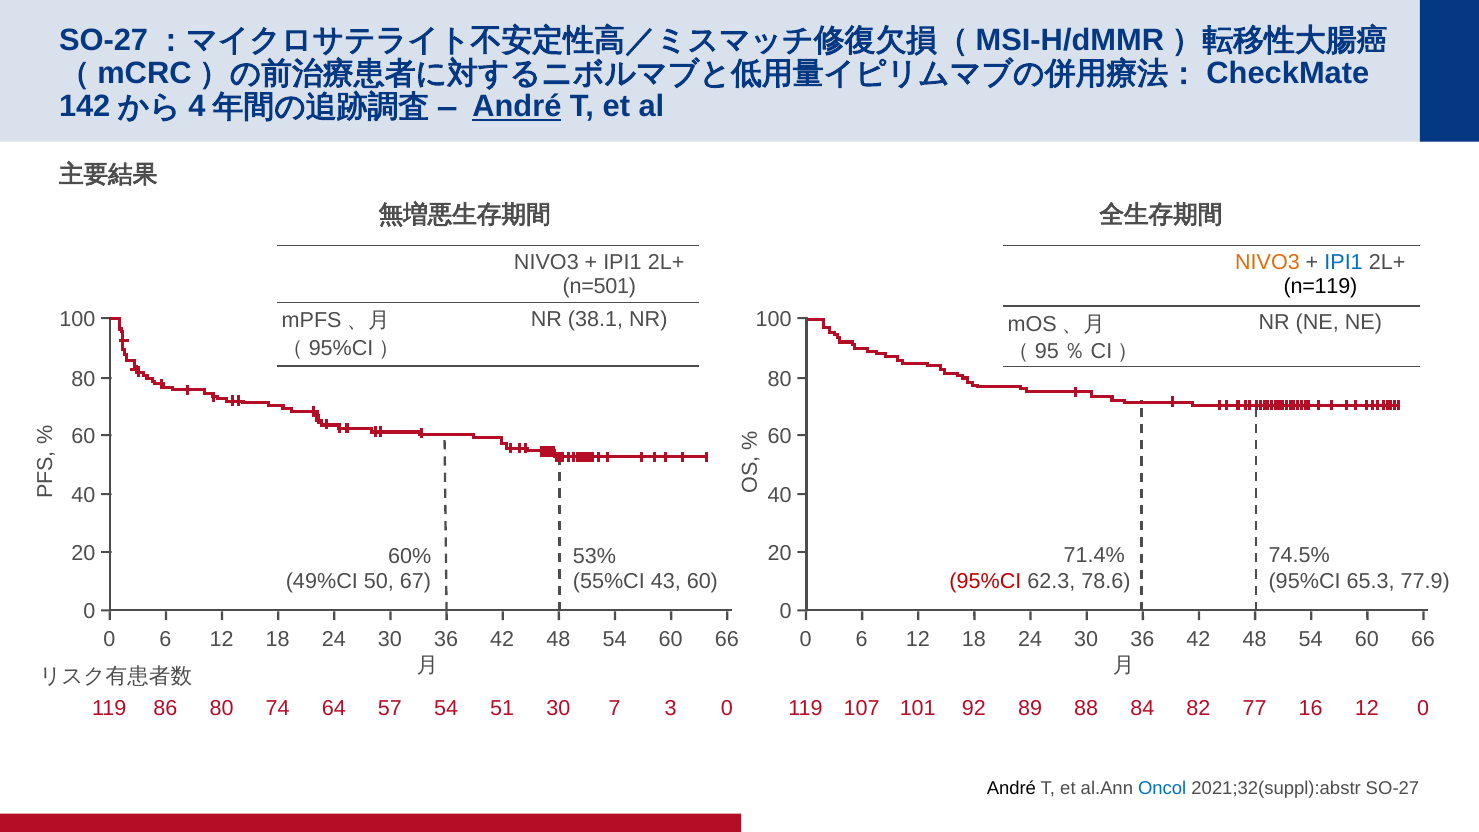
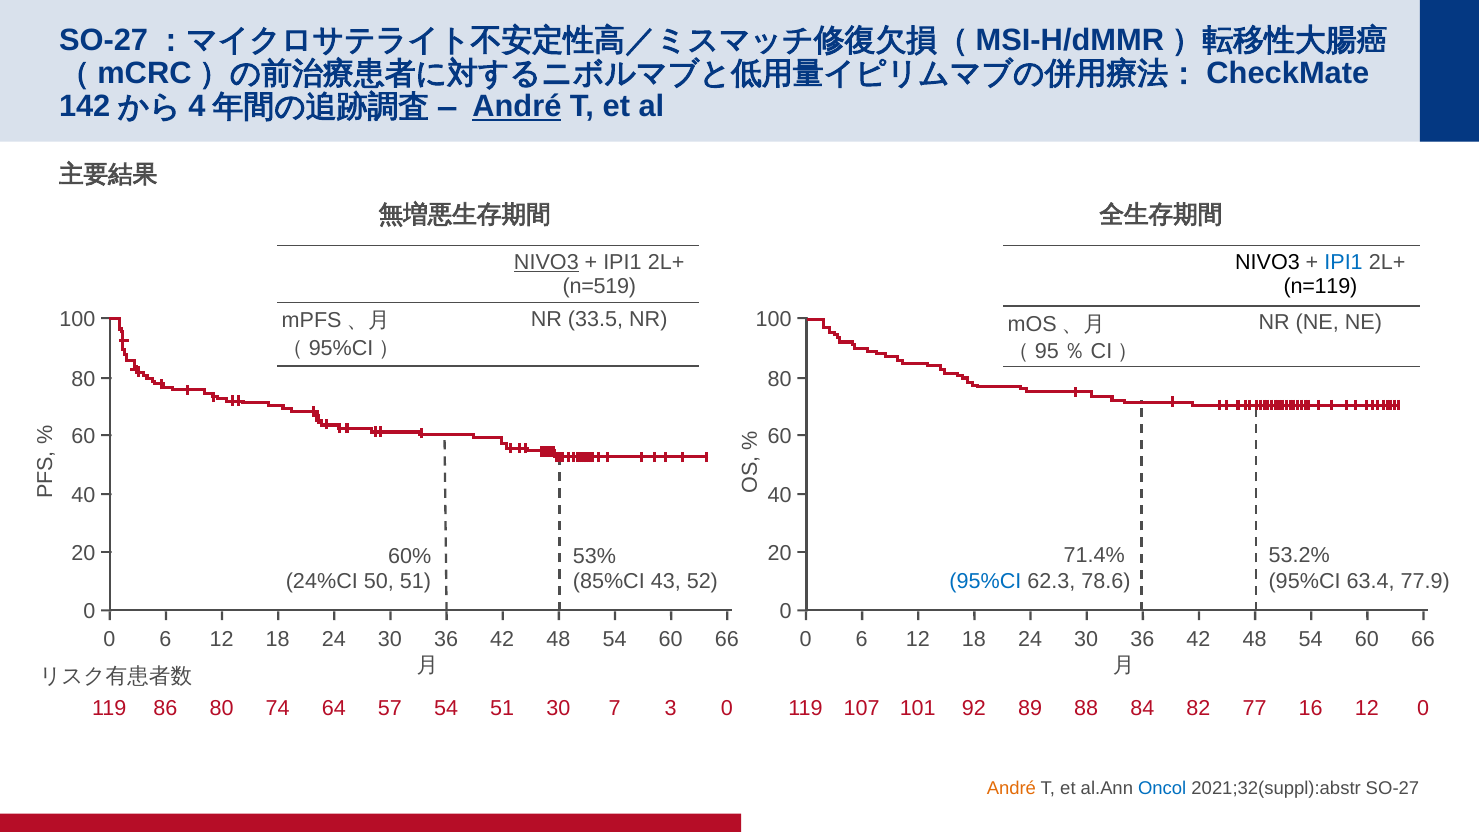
NIVO3 at (546, 262) underline: none -> present
NIVO3 at (1267, 262) colour: orange -> black
n=501: n=501 -> n=519
38.1: 38.1 -> 33.5
74.5%: 74.5% -> 53.2%
95%CI at (985, 581) colour: red -> blue
65.3: 65.3 -> 63.4
49%CI: 49%CI -> 24%CI
50 67: 67 -> 51
55%CI: 55%CI -> 85%CI
43 60: 60 -> 52
André at (1011, 789) colour: black -> orange
